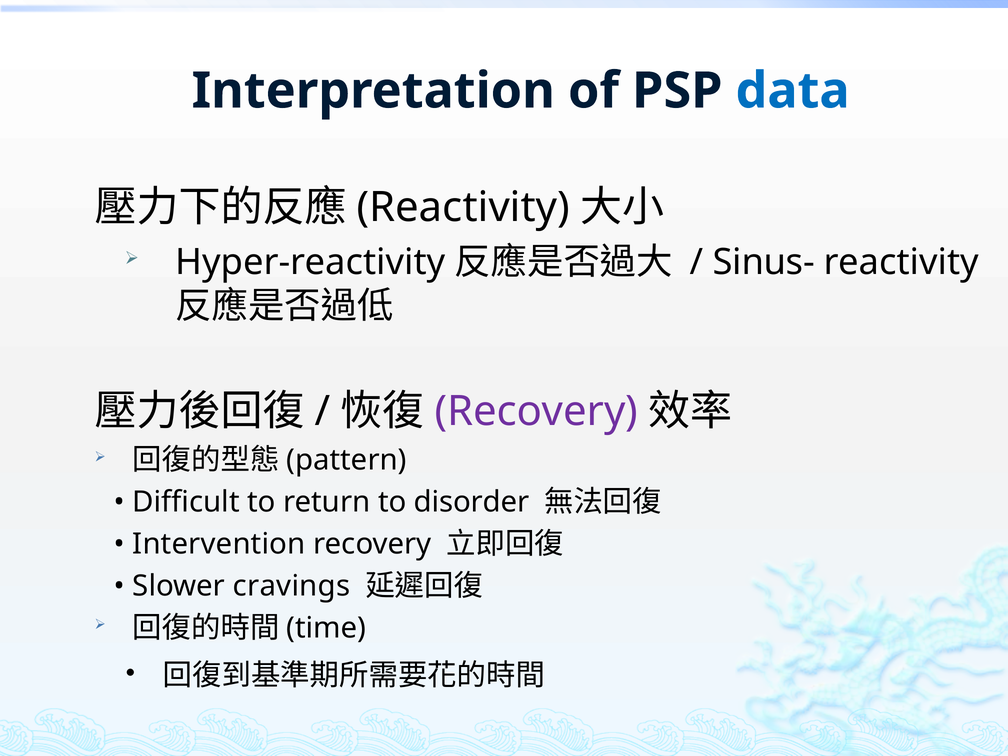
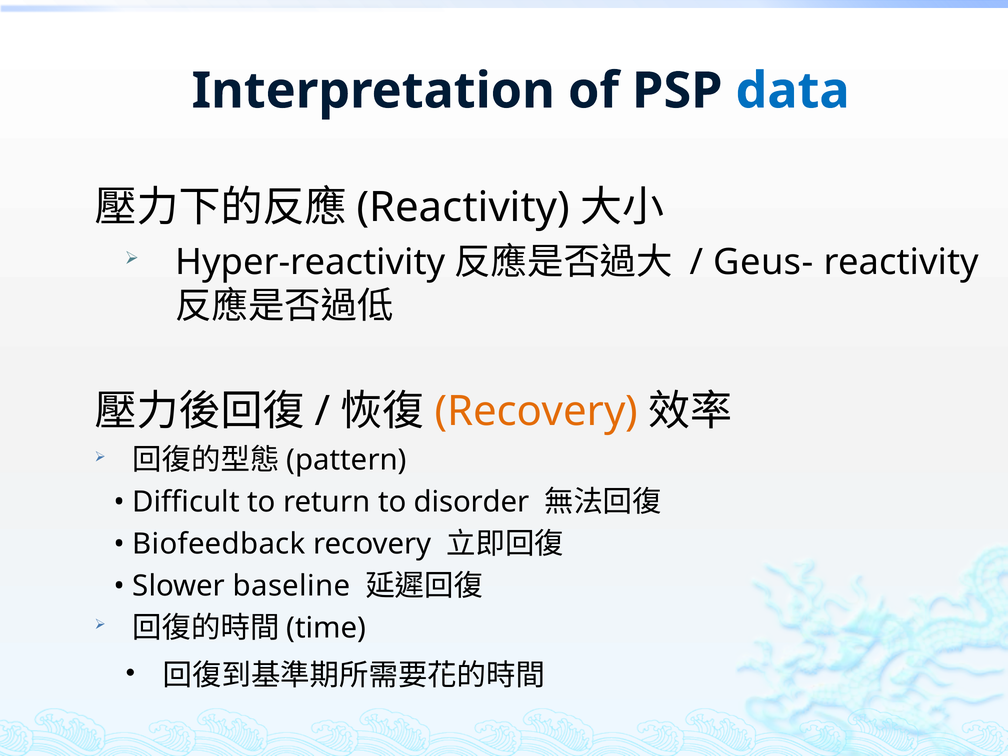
Sinus-: Sinus- -> Geus-
Recovery at (536, 411) colour: purple -> orange
Intervention: Intervention -> Biofeedback
cravings: cravings -> baseline
